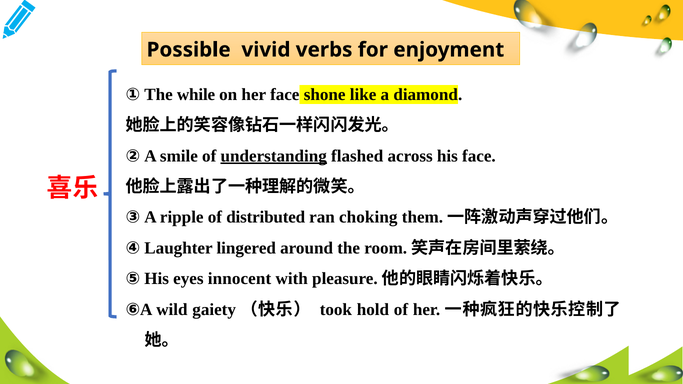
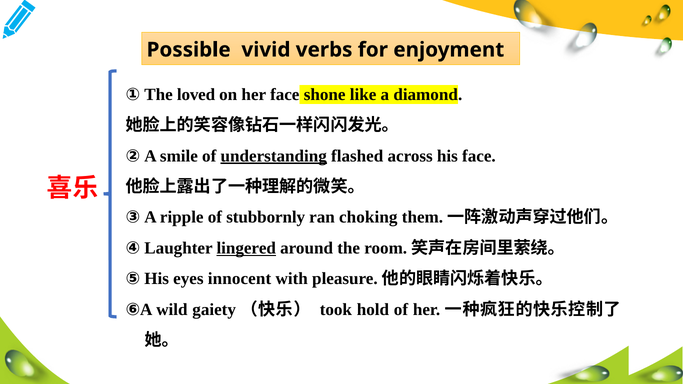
while: while -> loved
distributed: distributed -> stubbornly
lingered underline: none -> present
